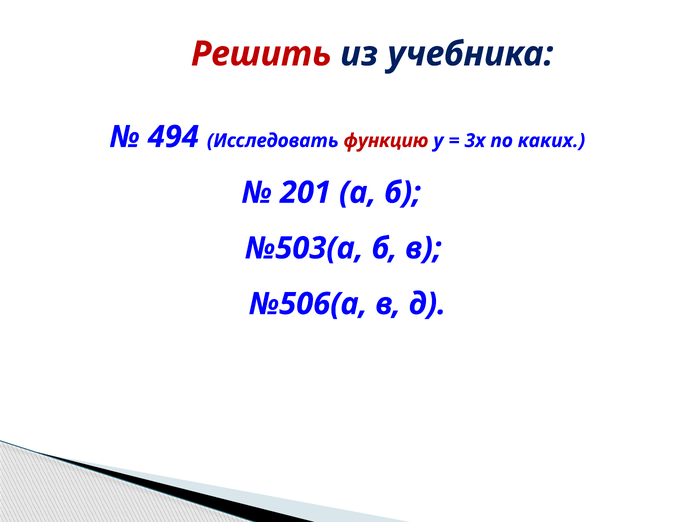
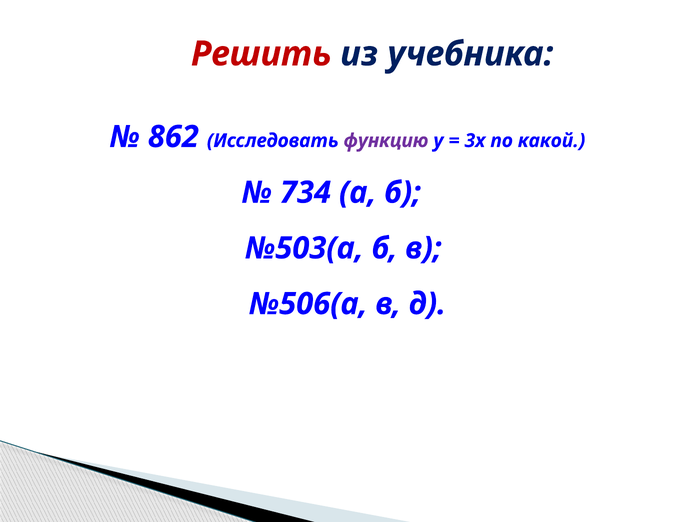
494: 494 -> 862
функцию colour: red -> purple
каких: каких -> какой
201: 201 -> 734
